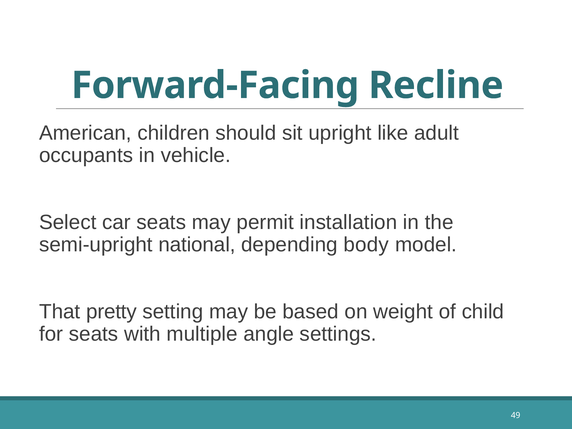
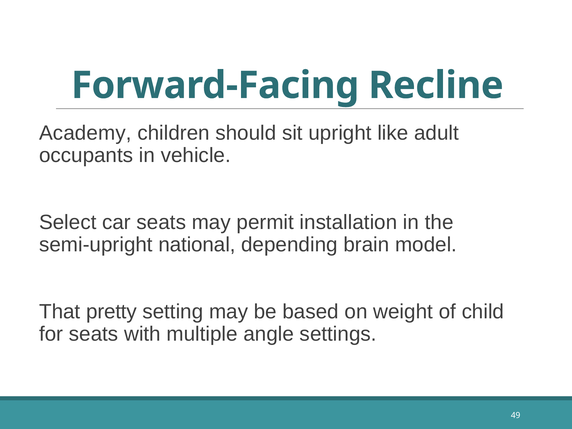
American: American -> Academy
body: body -> brain
